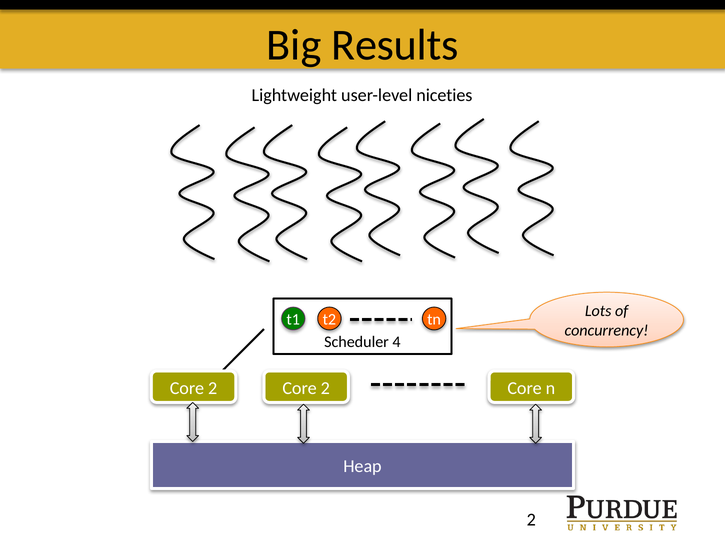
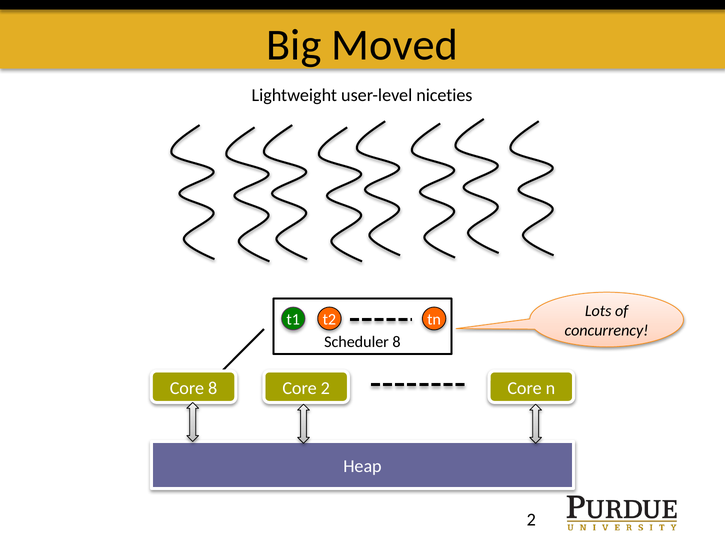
Results: Results -> Moved
Scheduler 4: 4 -> 8
2 at (213, 388): 2 -> 8
